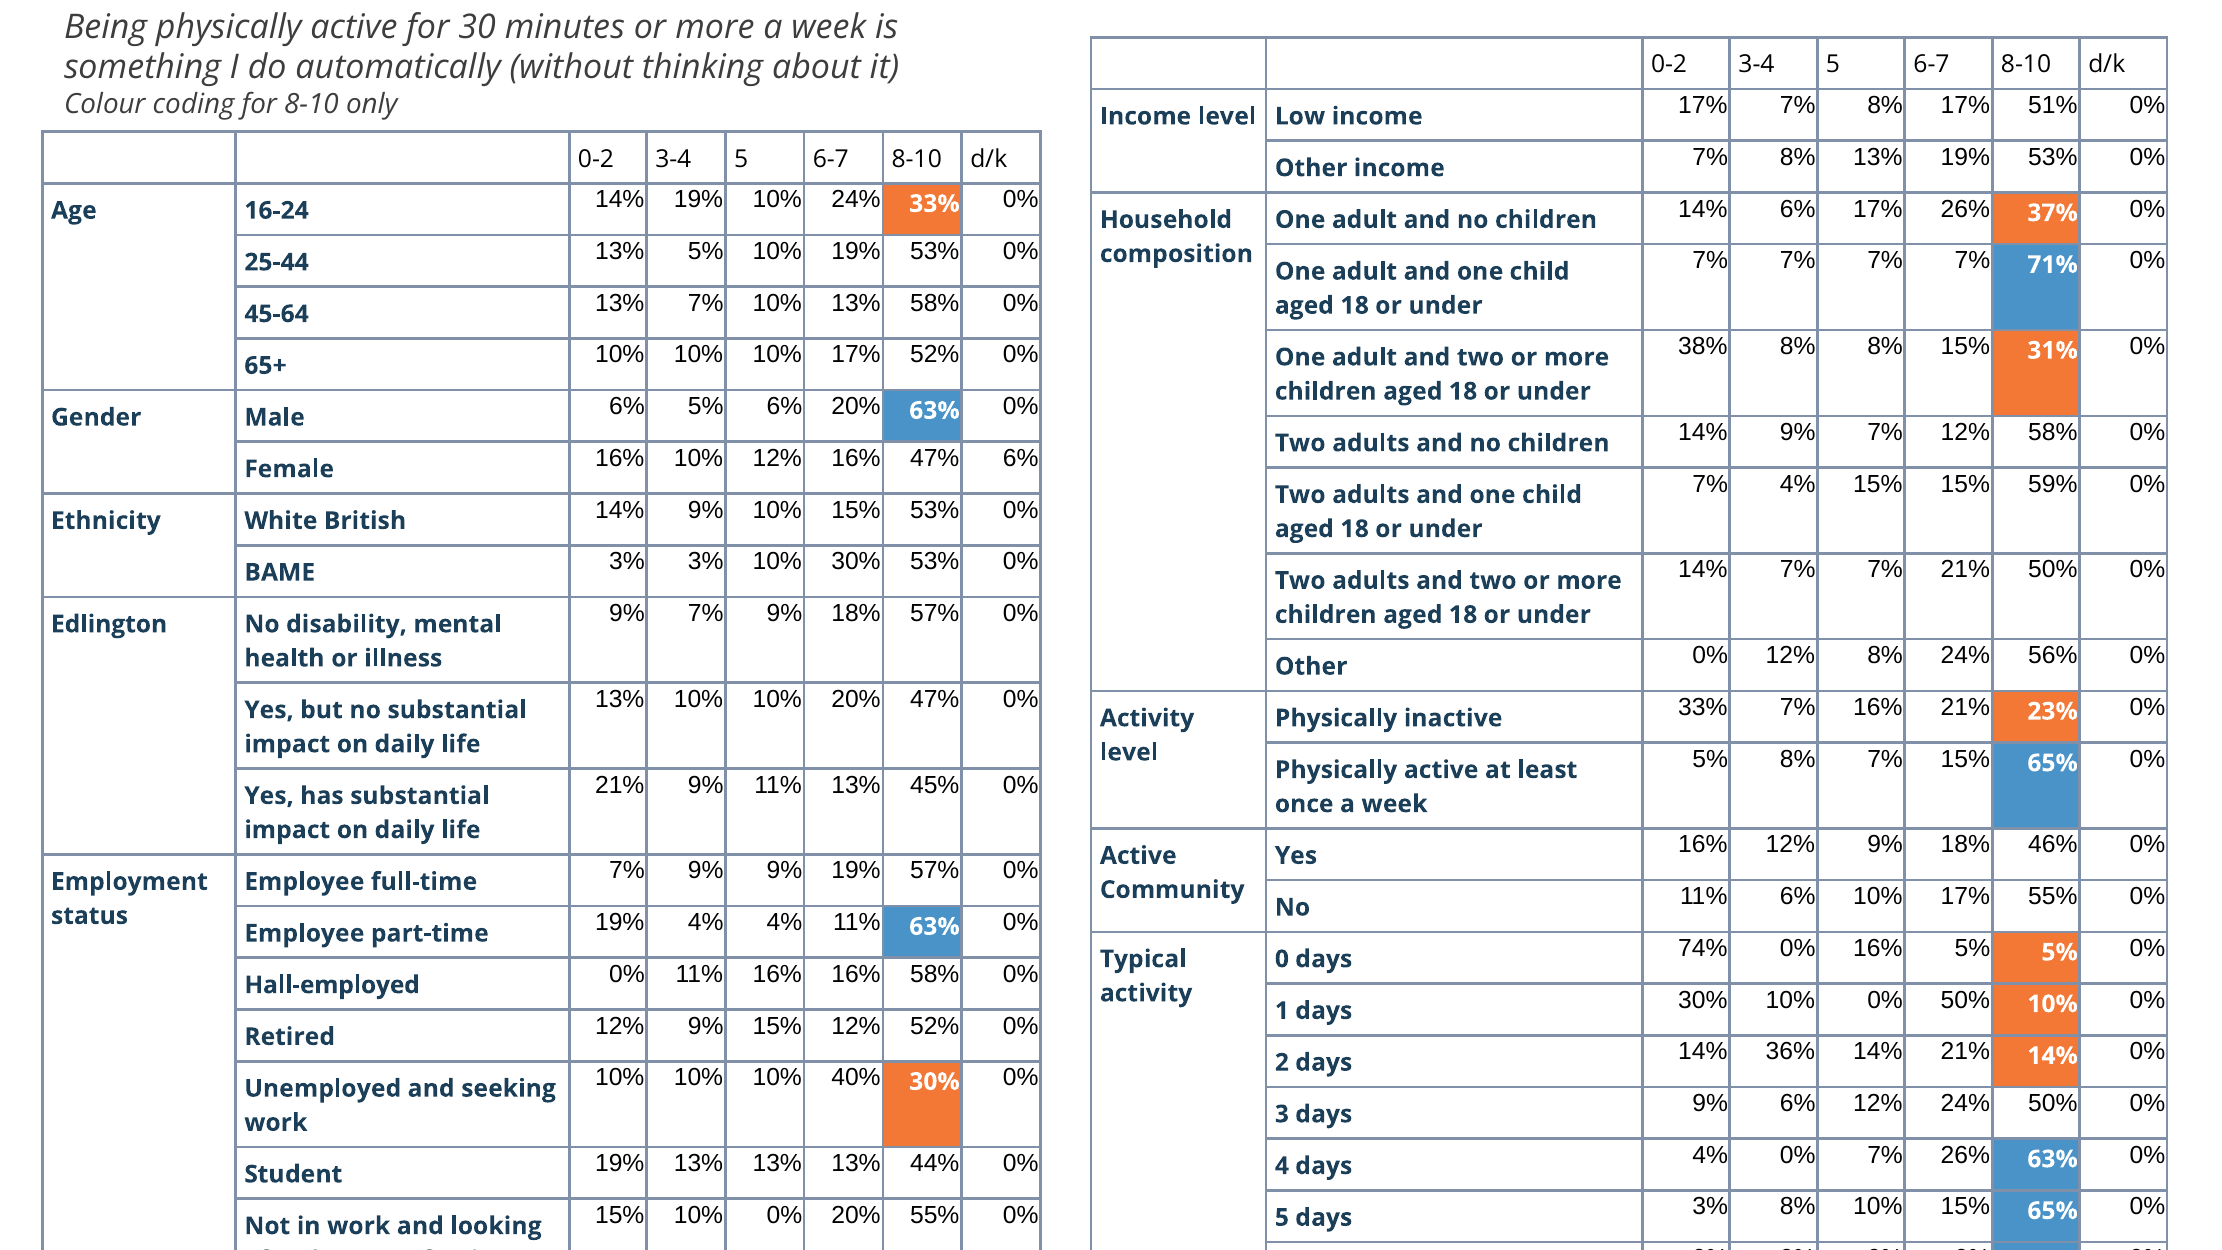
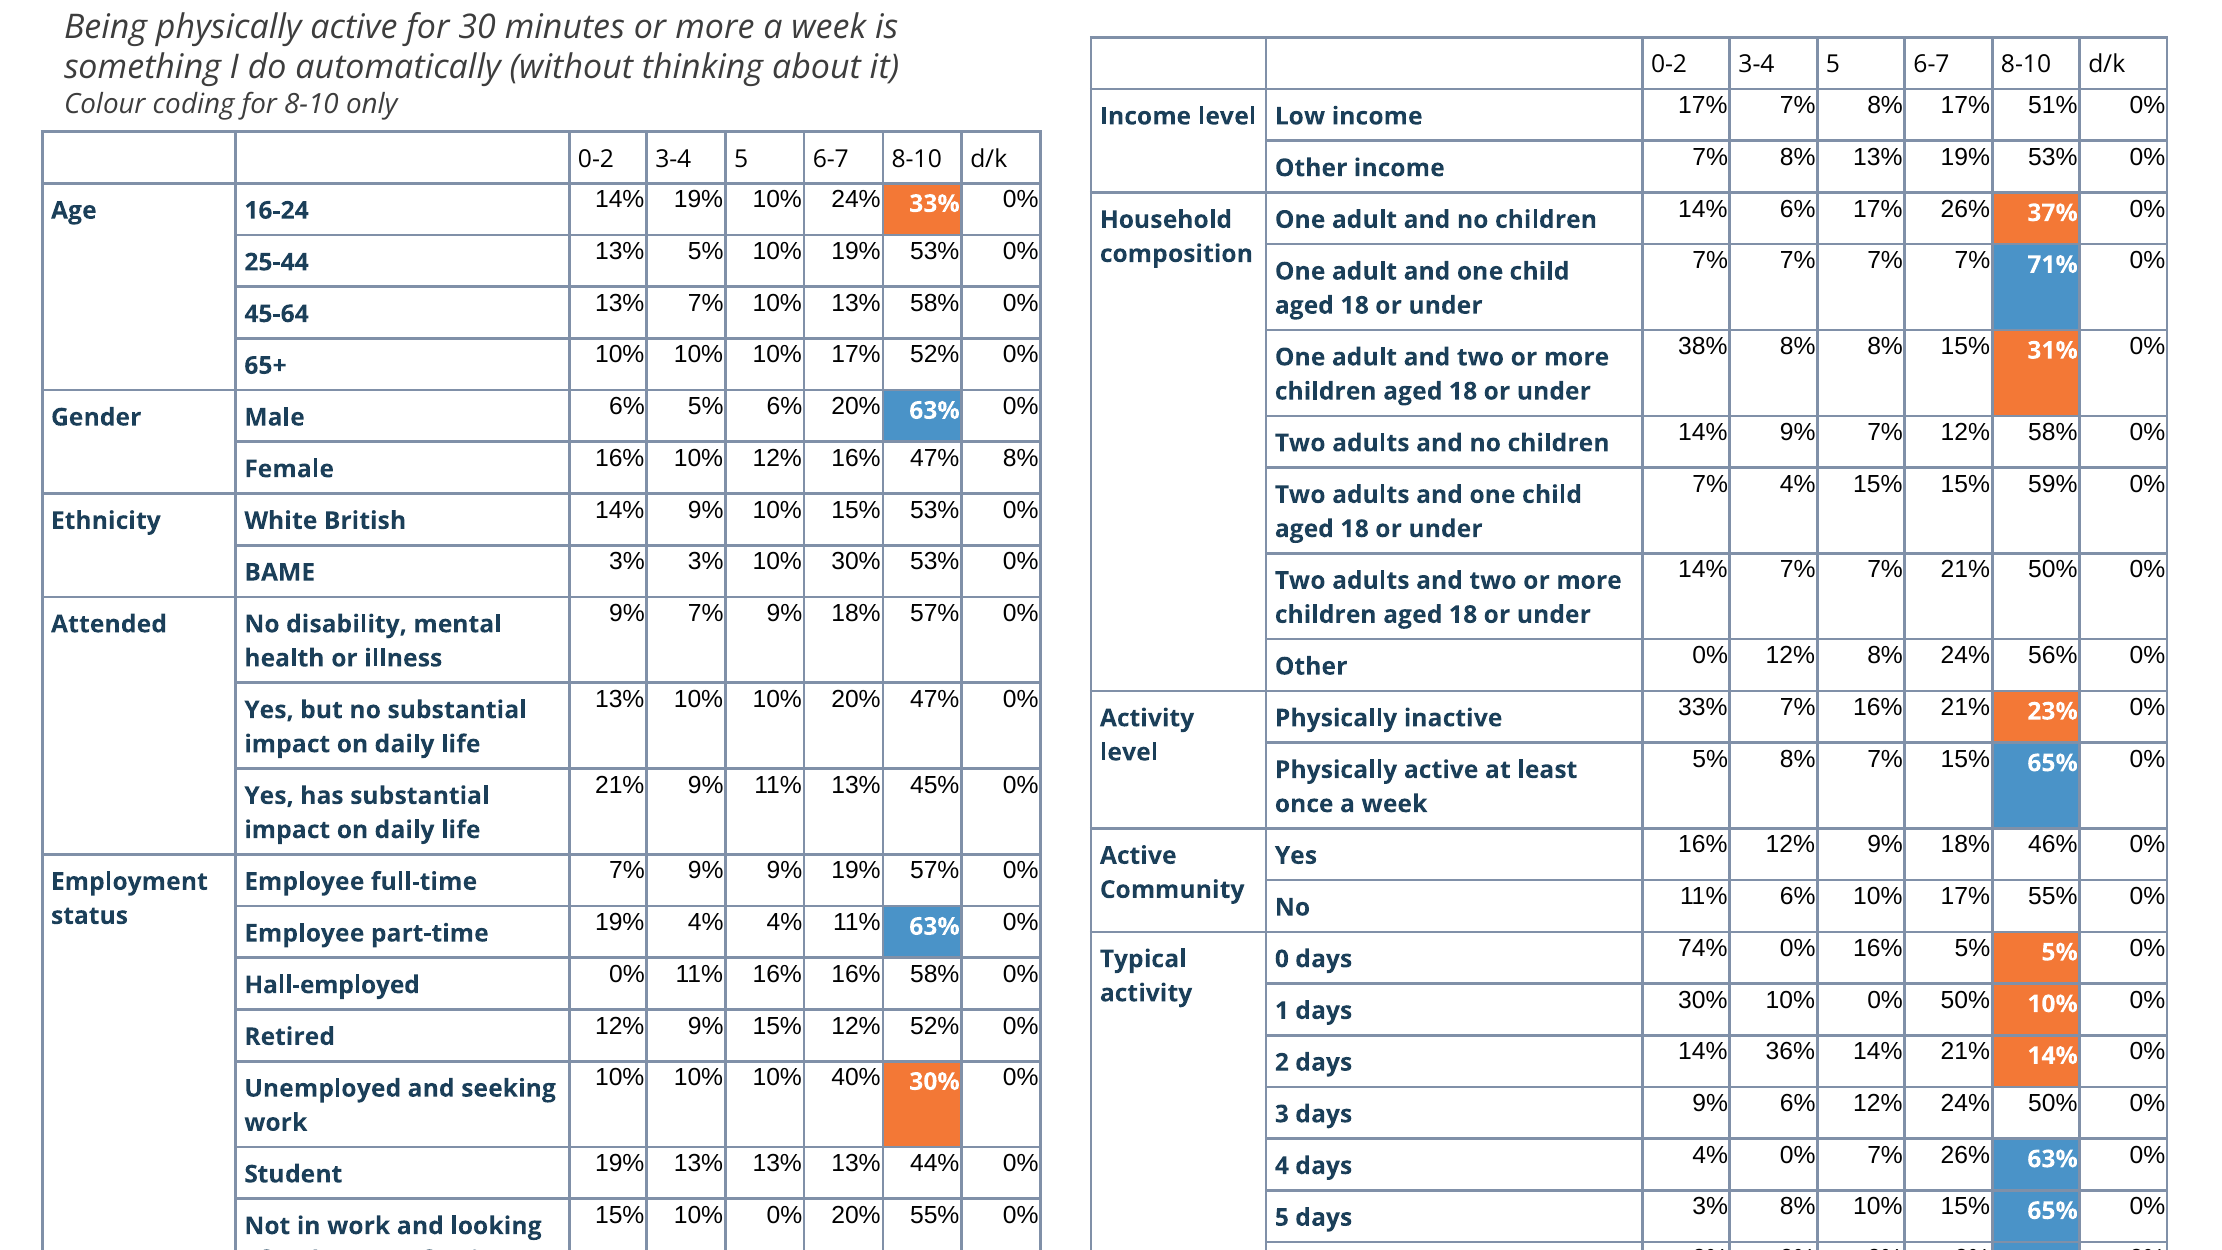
47% 6%: 6% -> 8%
Edlington: Edlington -> Attended
